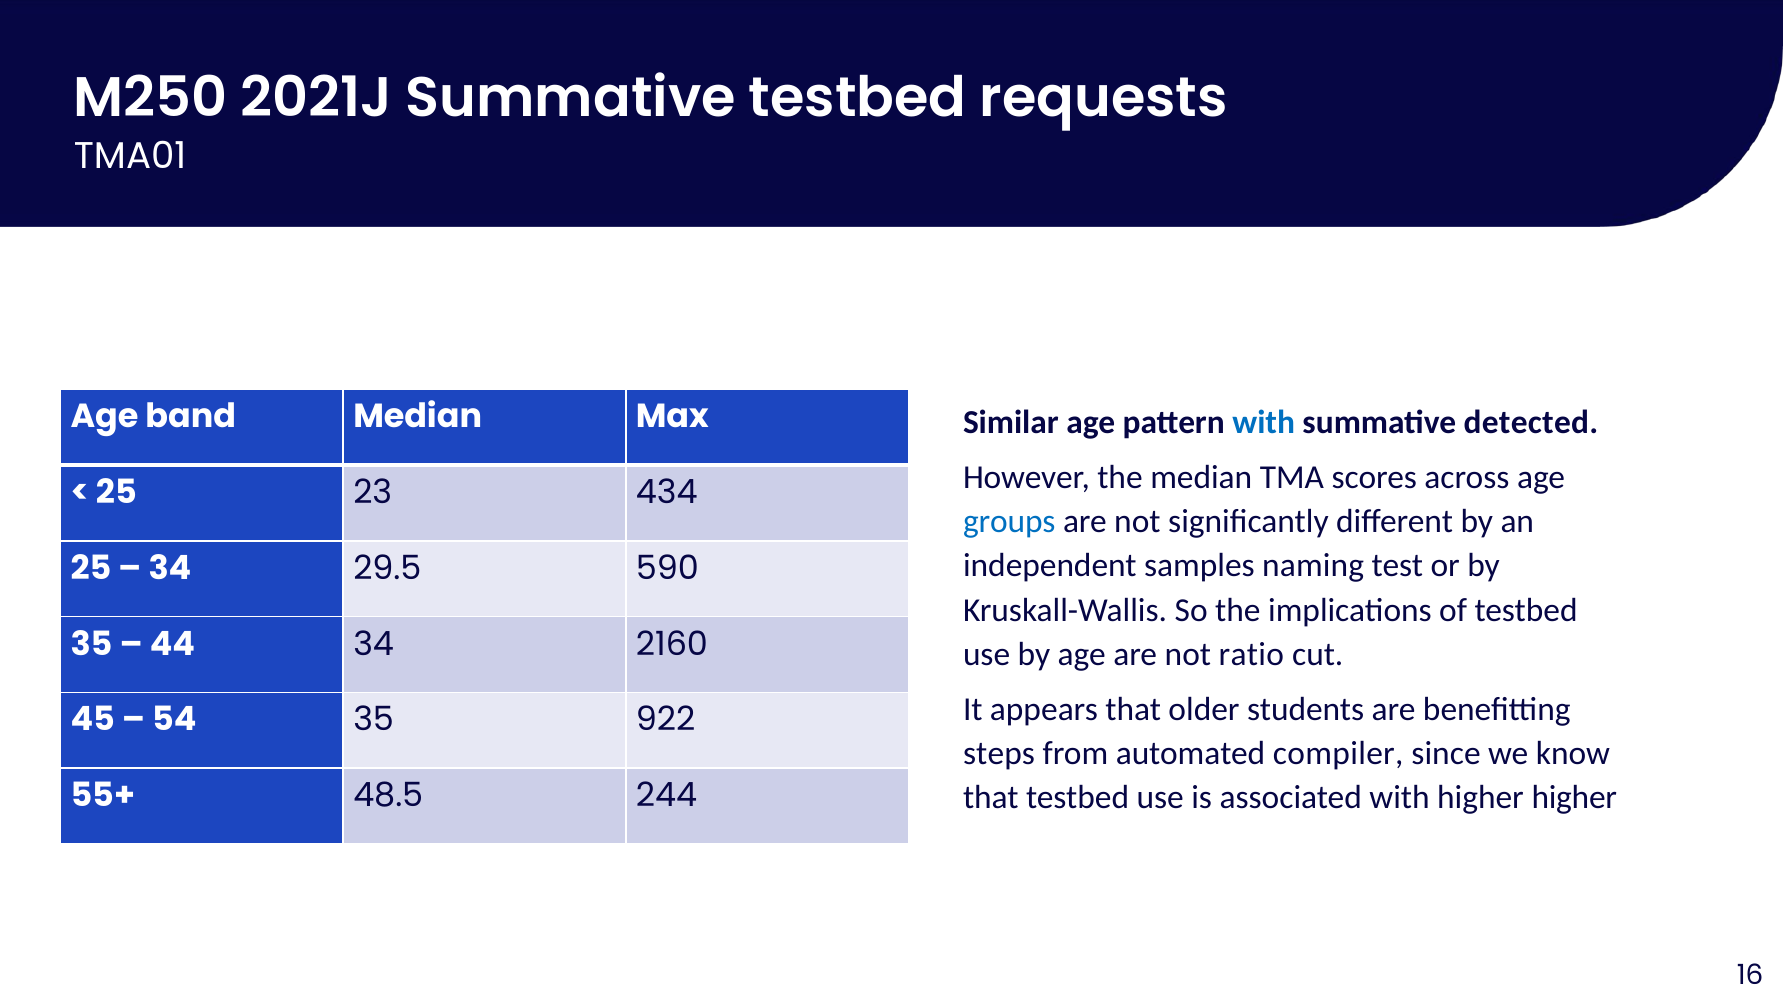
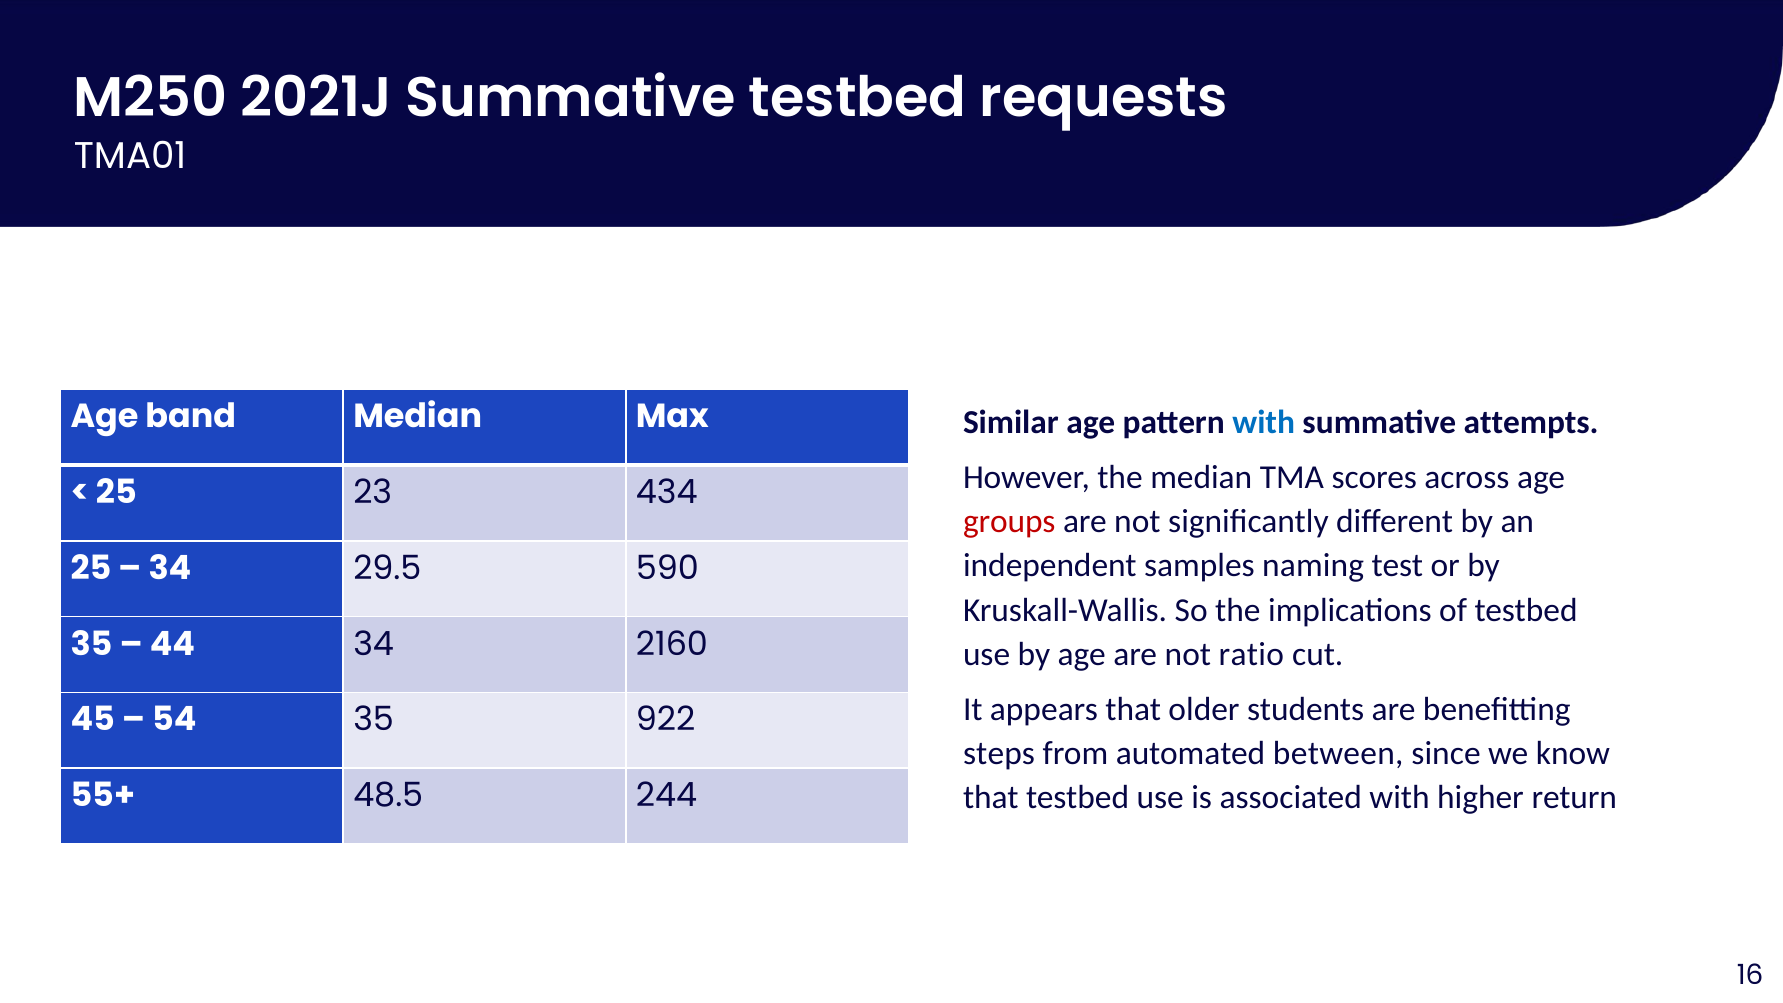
detected: detected -> attempts
groups colour: blue -> red
compiler: compiler -> between
higher higher: higher -> return
